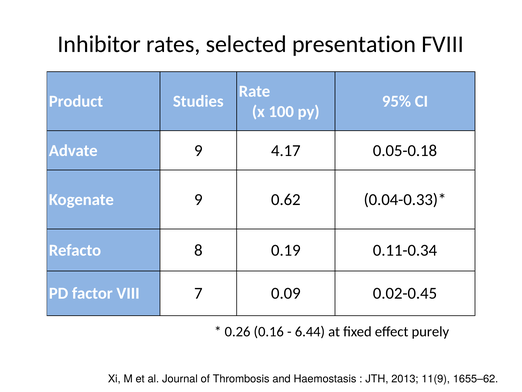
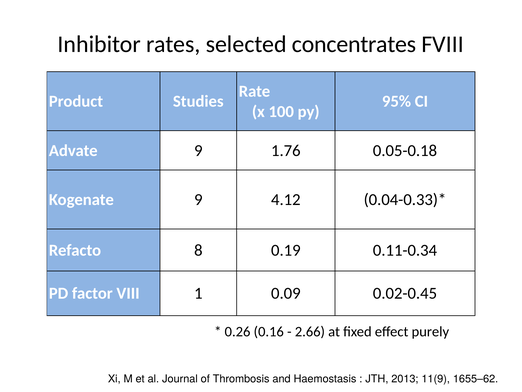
presentation: presentation -> concentrates
4.17: 4.17 -> 1.76
0.62: 0.62 -> 4.12
7: 7 -> 1
6.44: 6.44 -> 2.66
